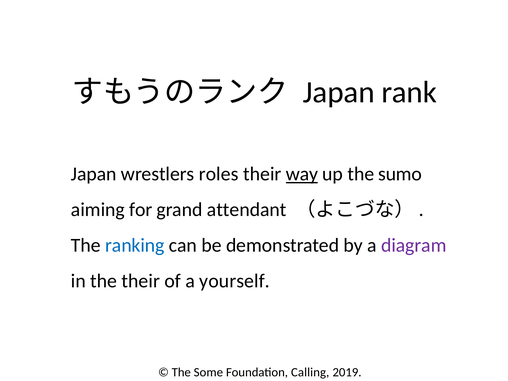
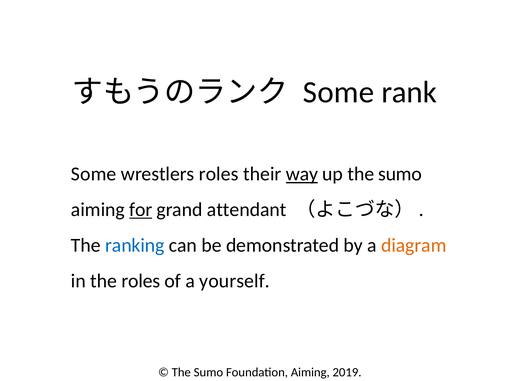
Japan at (339, 92): Japan -> Some
Japan at (94, 174): Japan -> Some
for underline: none -> present
diagram colour: purple -> orange
the their: their -> roles
Some at (208, 372): Some -> Sumo
Foundation Calling: Calling -> Aiming
